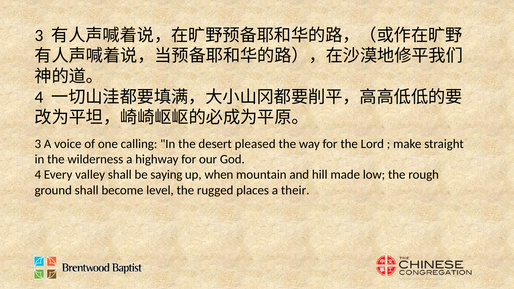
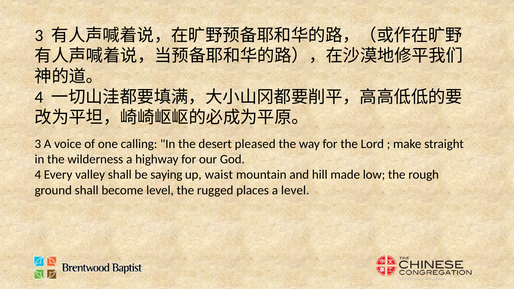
when: when -> waist
a their: their -> level
